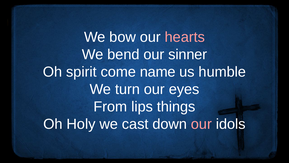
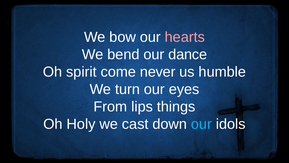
sinner: sinner -> dance
name: name -> never
our at (201, 124) colour: pink -> light blue
